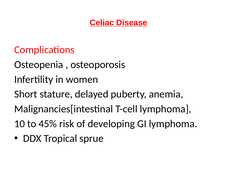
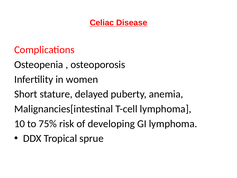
45%: 45% -> 75%
